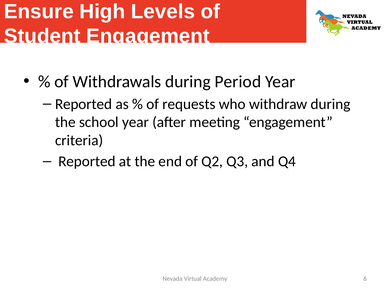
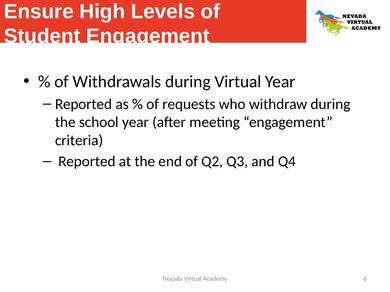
during Period: Period -> Virtual
